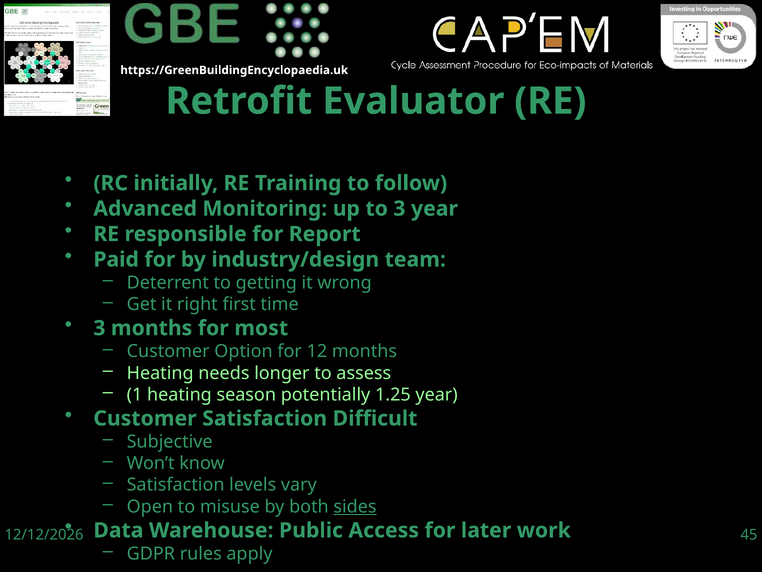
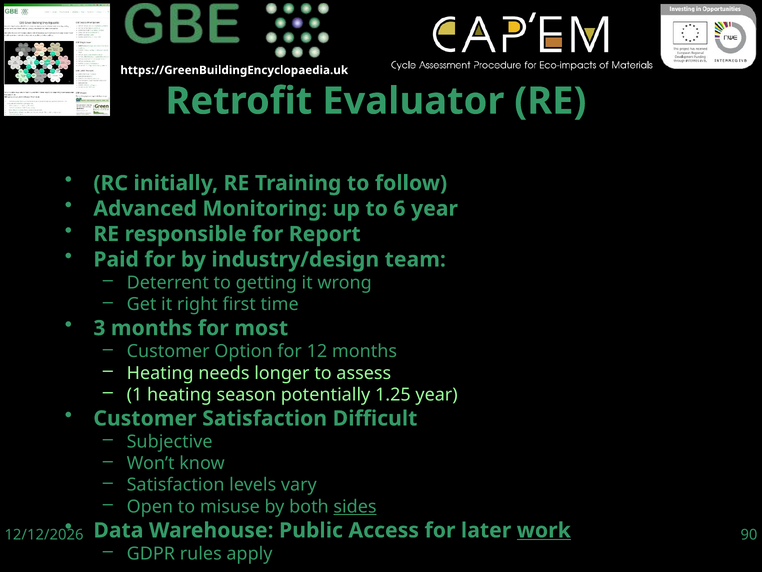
to 3: 3 -> 6
work underline: none -> present
45: 45 -> 90
